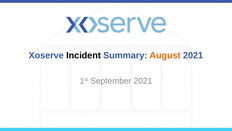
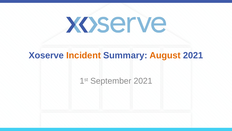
Incident colour: black -> orange
